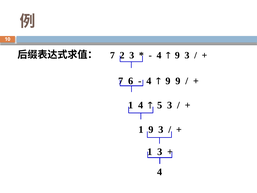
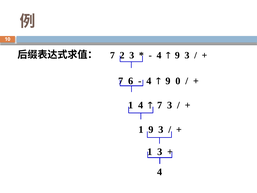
9 9: 9 -> 0
5 at (160, 105): 5 -> 7
